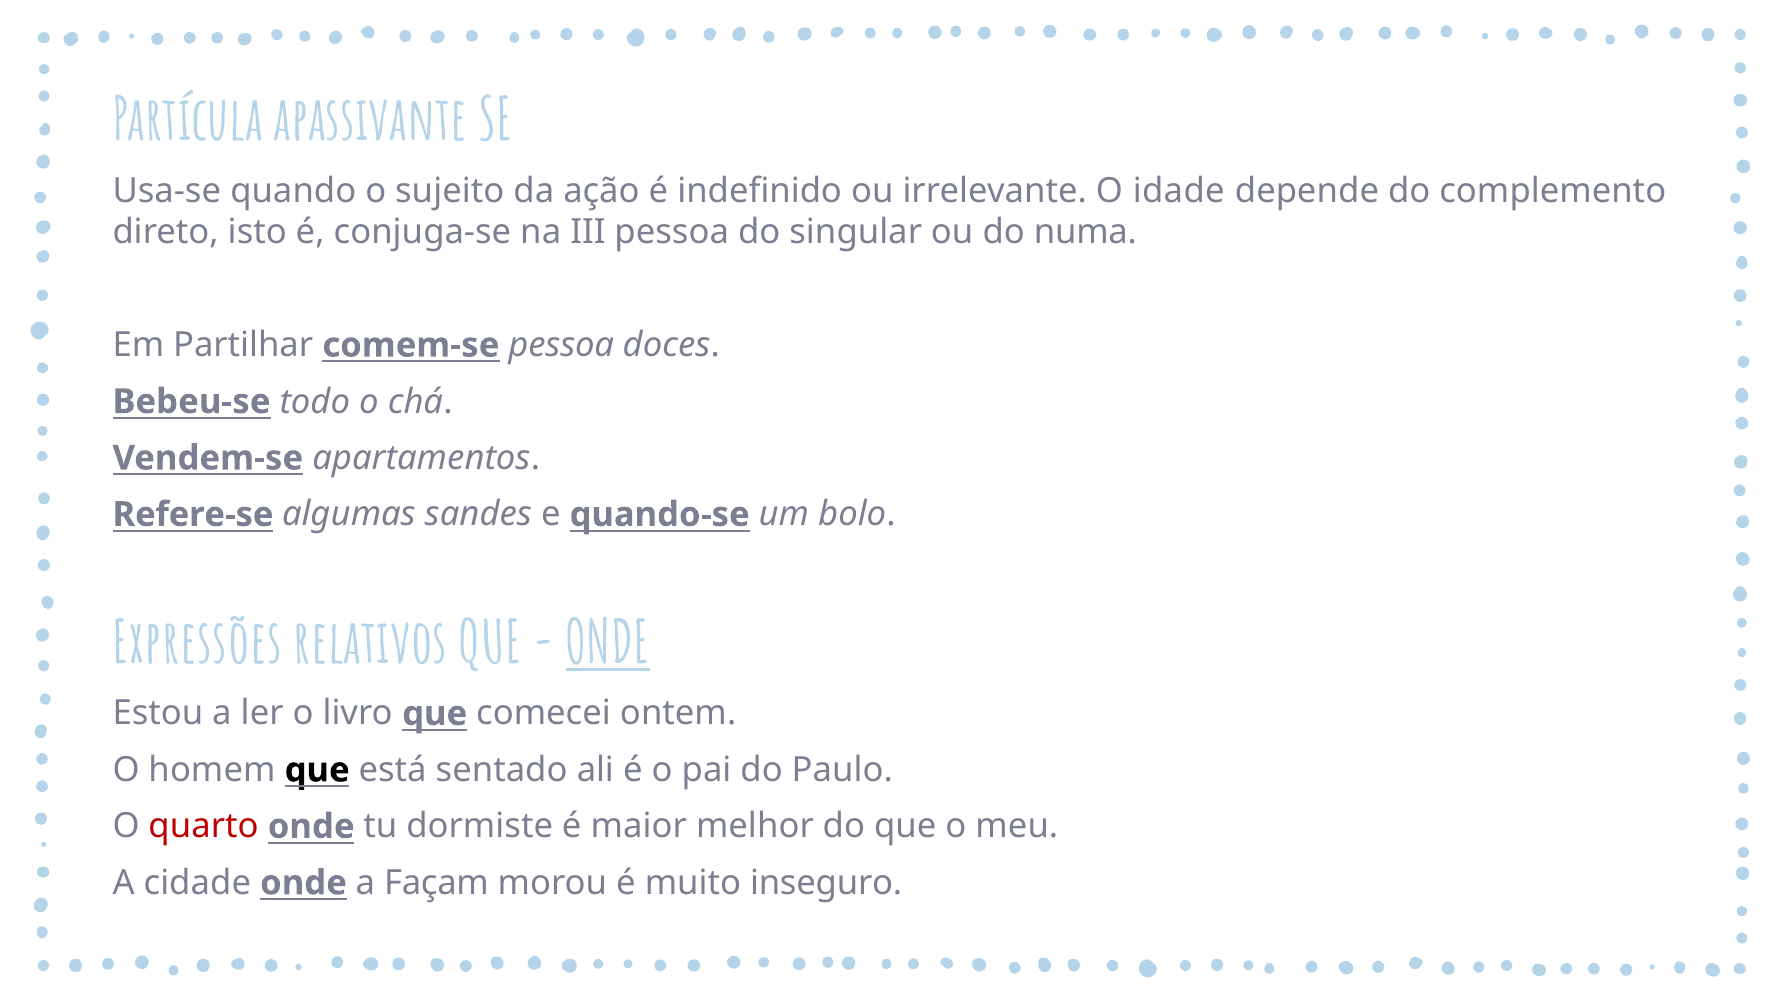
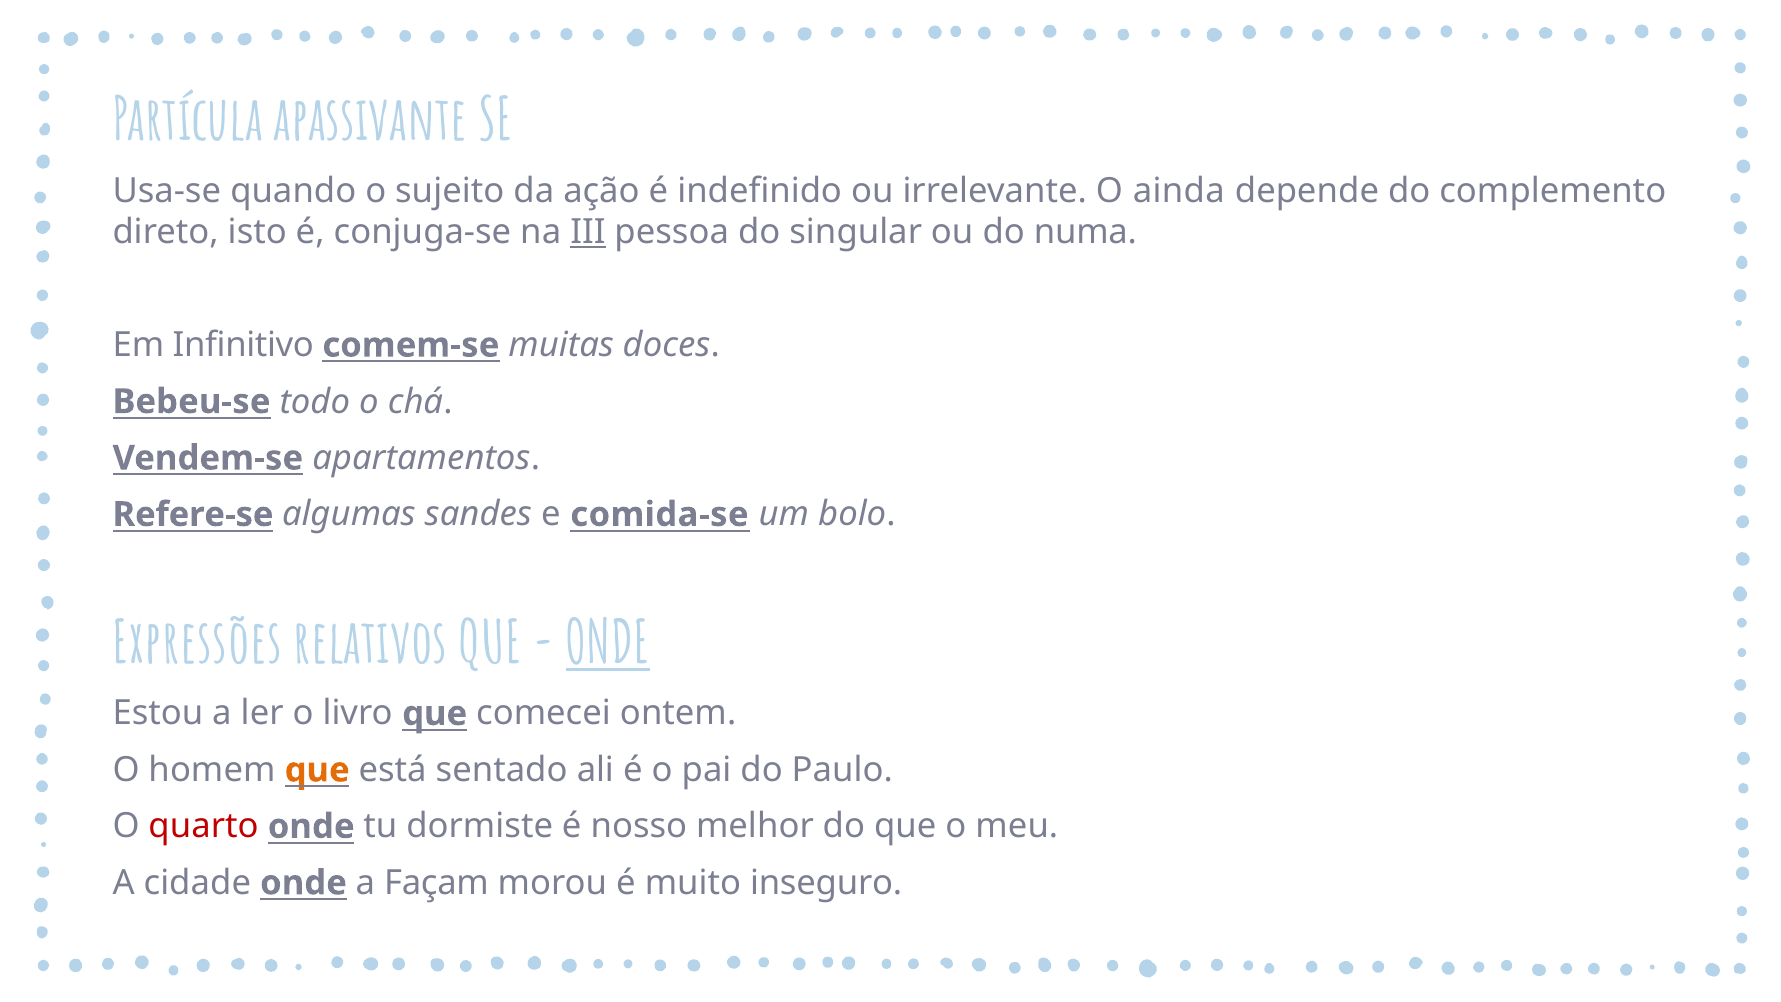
idade: idade -> ainda
III underline: none -> present
Partilhar: Partilhar -> Infinitivo
comem-se pessoa: pessoa -> muitas
quando-se: quando-se -> comida-se
que at (317, 770) colour: black -> orange
maior: maior -> nosso
